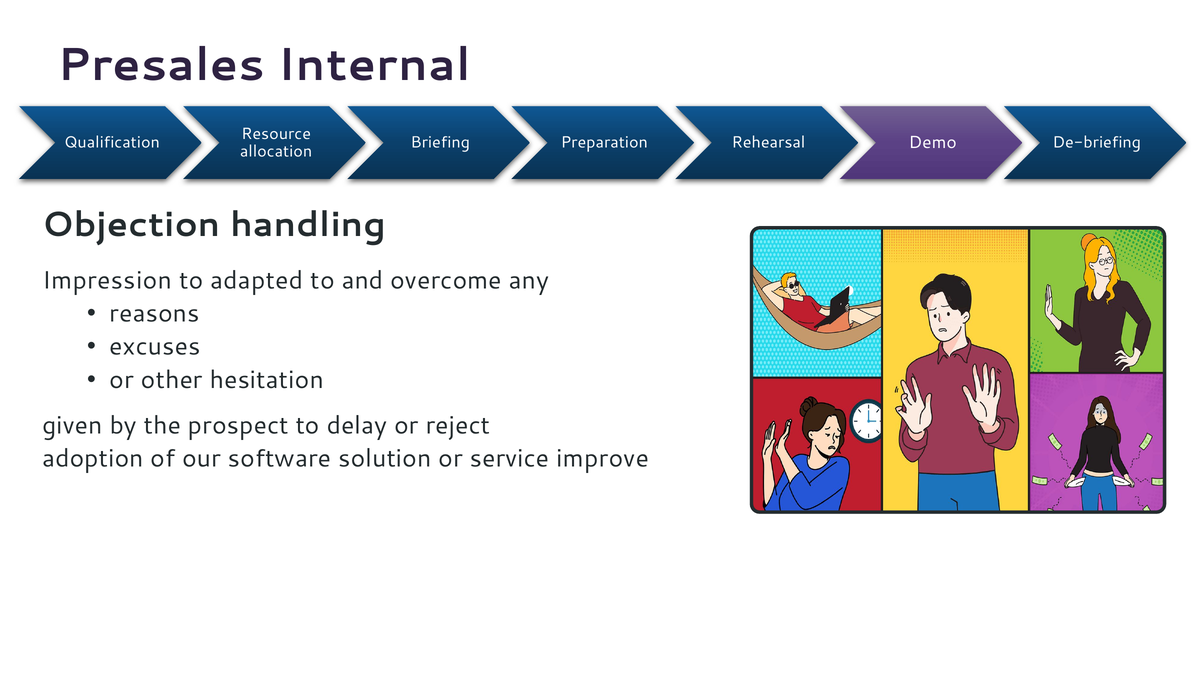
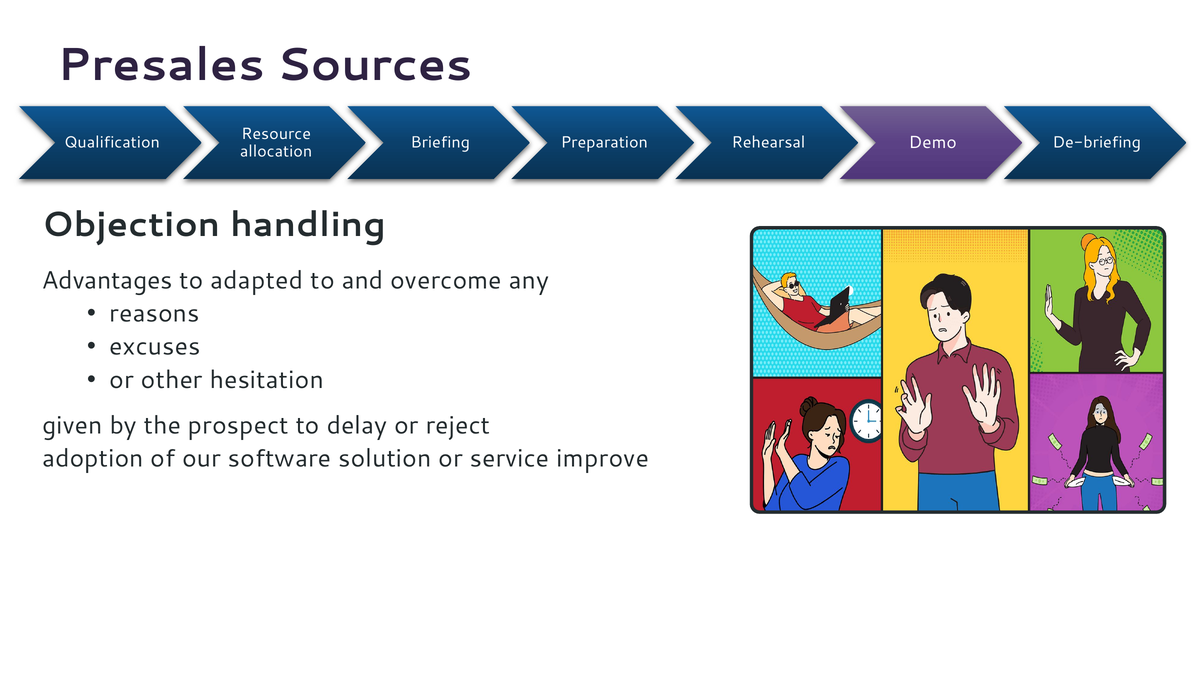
Internal: Internal -> Sources
Impression: Impression -> Advantages
